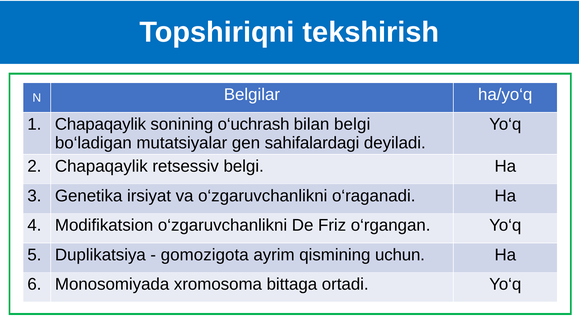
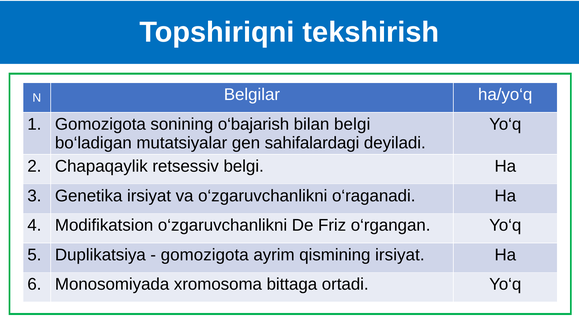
1 Chapaqaylik: Chapaqaylik -> Gomozigota
o‘uchrash: o‘uchrash -> o‘bajarish
qismining uchun: uchun -> irsiyat
